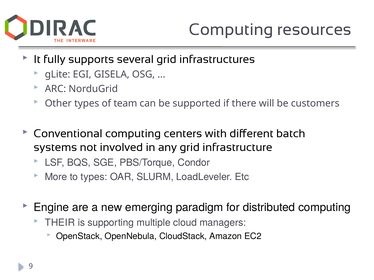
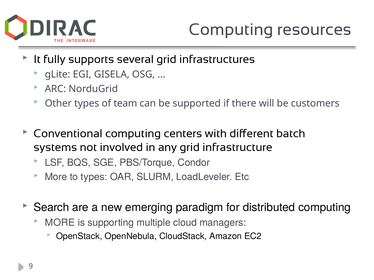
Engine: Engine -> Search
THEIR at (60, 223): THEIR -> MORE
